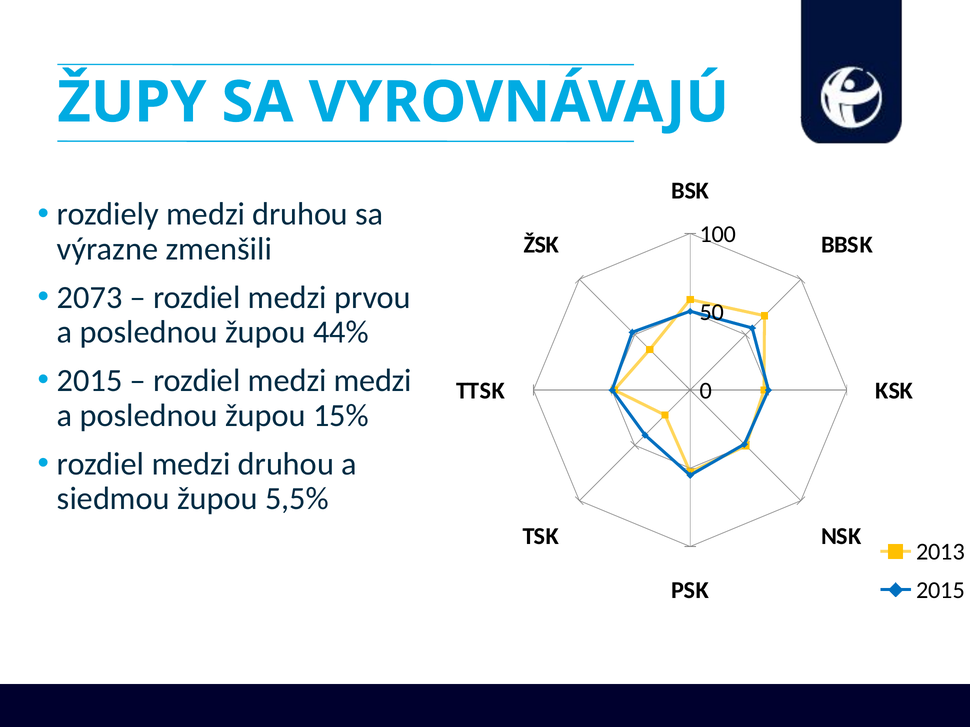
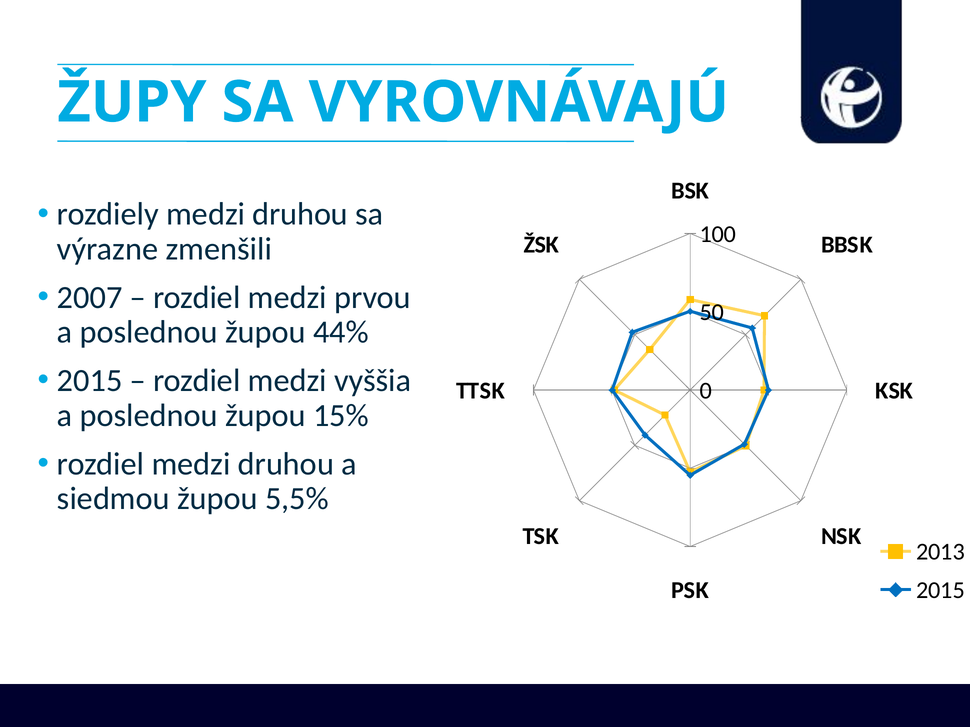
2073: 2073 -> 2007
medzi medzi: medzi -> vyššia
